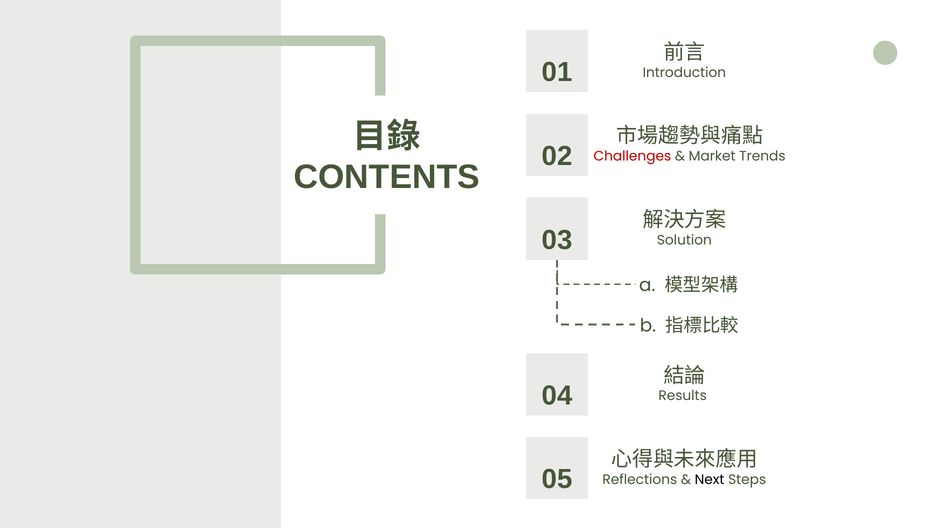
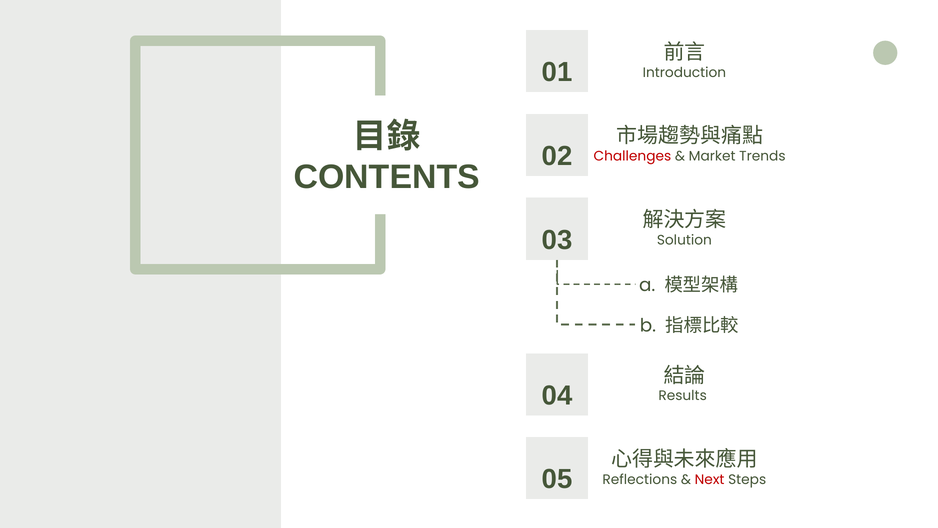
Next colour: black -> red
